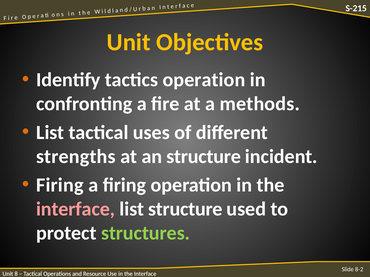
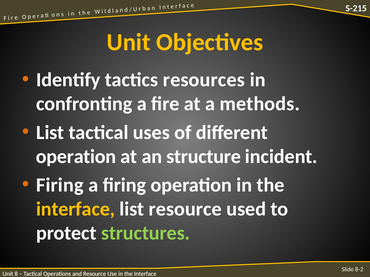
tactics operation: operation -> resources
strengths at (76, 157): strengths -> operation
interface at (76, 209) colour: pink -> yellow
list structure: structure -> resource
